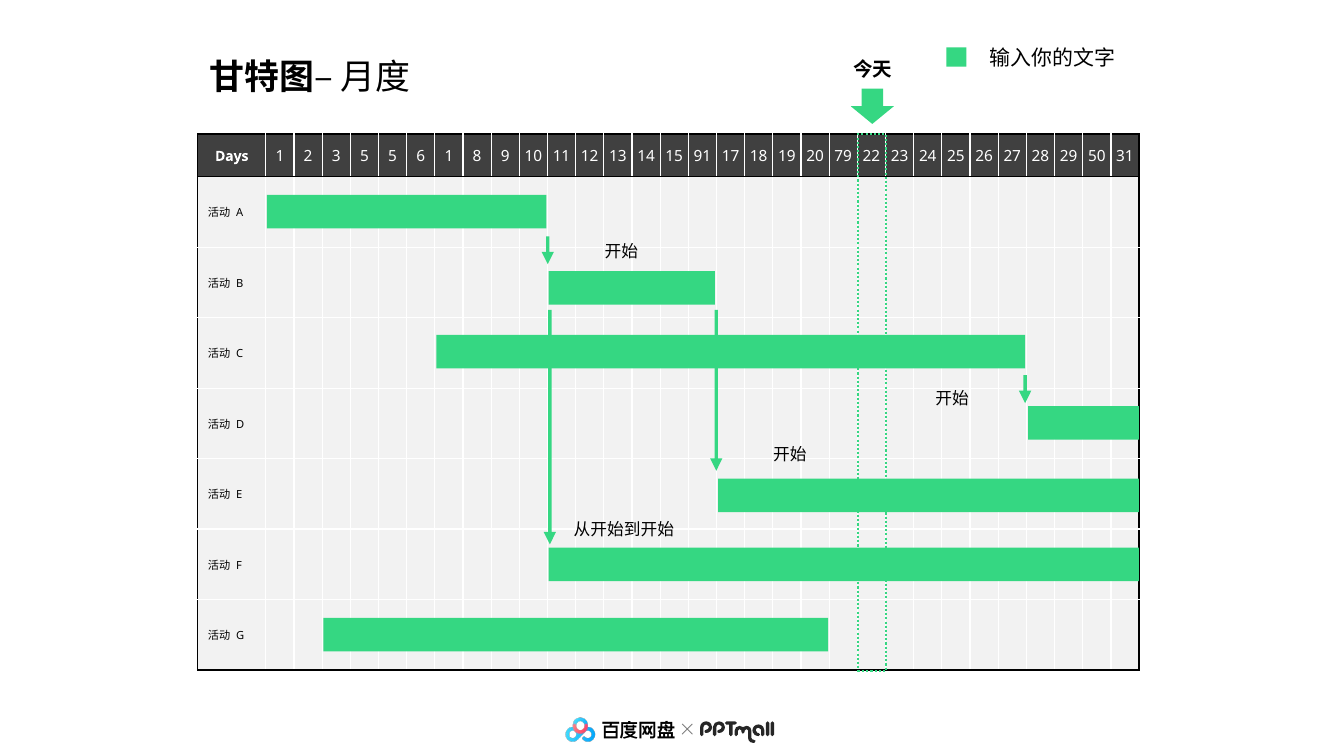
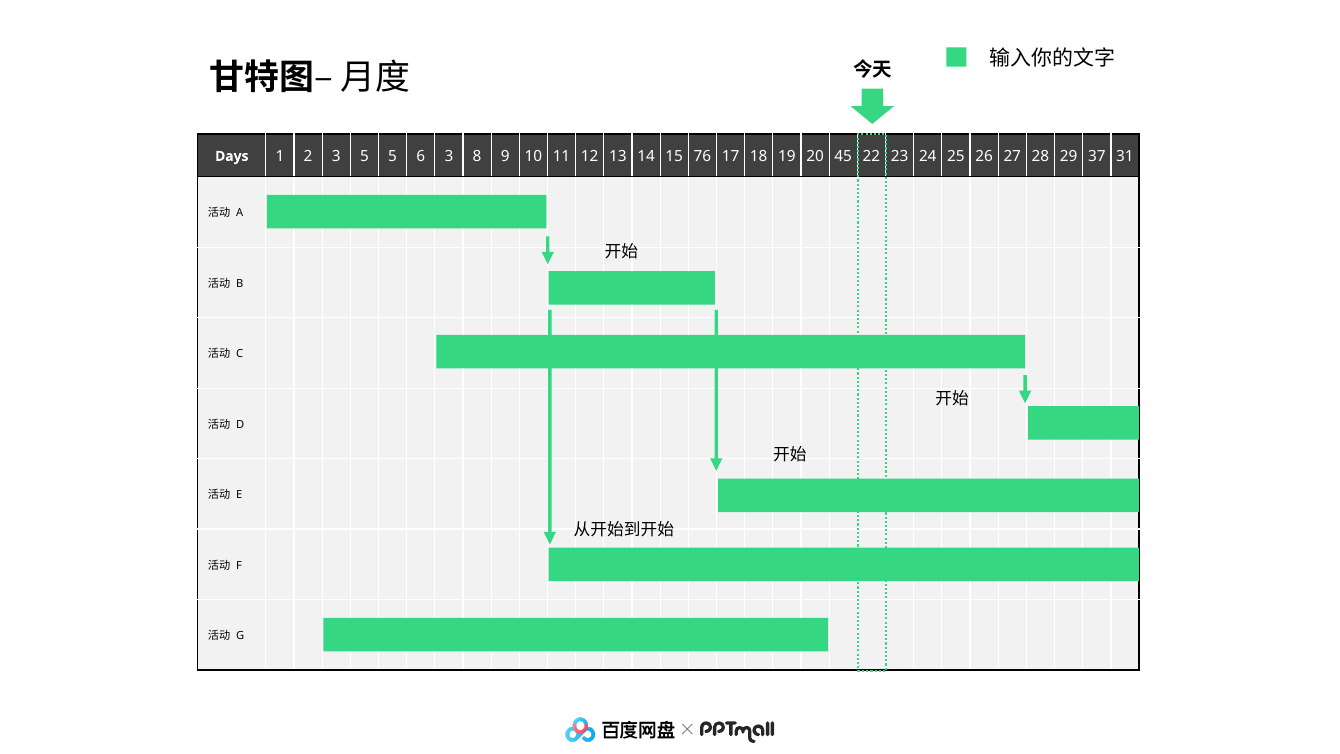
6 1: 1 -> 3
91: 91 -> 76
79: 79 -> 45
50: 50 -> 37
